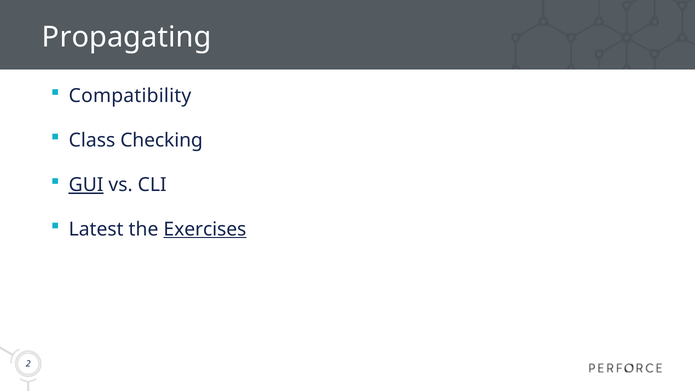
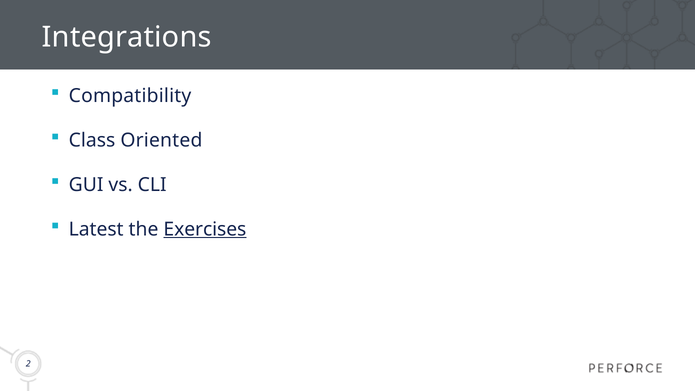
Propagating: Propagating -> Integrations
Checking: Checking -> Oriented
GUI underline: present -> none
